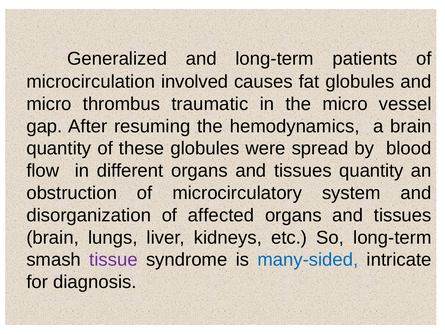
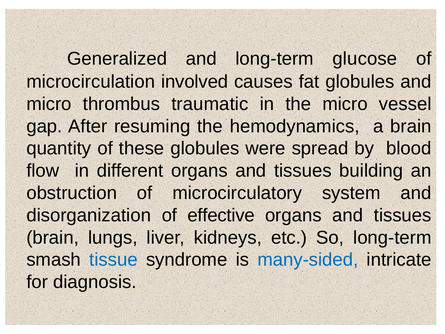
patients: patients -> glucose
tissues quantity: quantity -> building
affected: affected -> effective
tissue colour: purple -> blue
